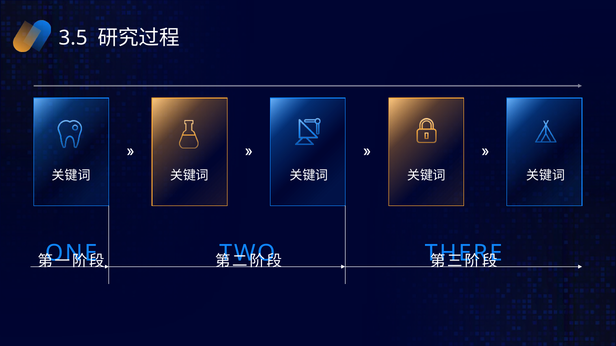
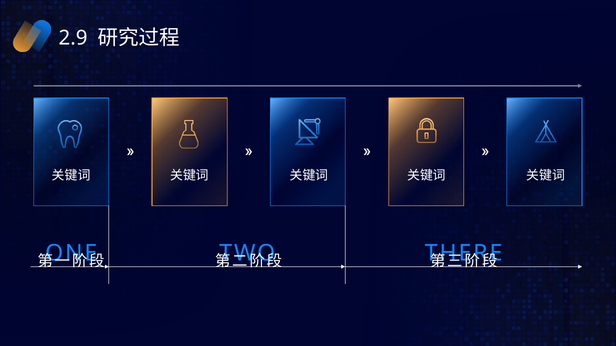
3.5: 3.5 -> 2.9
